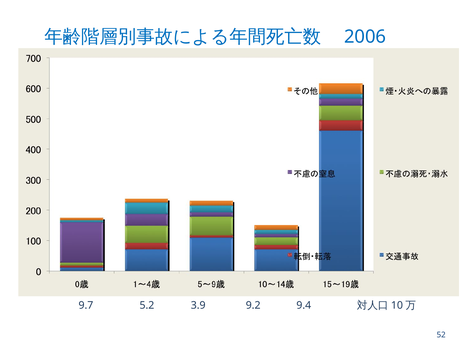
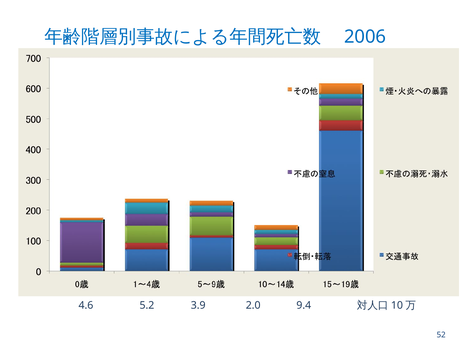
9.7: 9.7 -> 4.6
9.2: 9.2 -> 2.0
